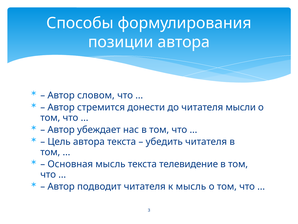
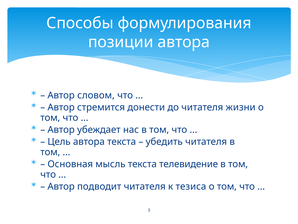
мысли: мысли -> жизни
к мысль: мысль -> тезиса
